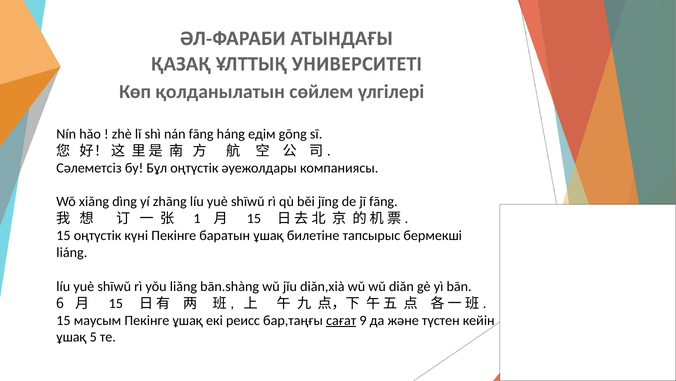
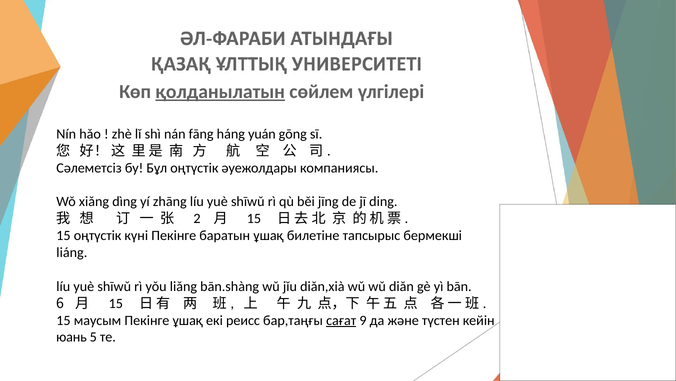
қолданылатын underline: none -> present
едім: едім -> yuán
jī fāng: fāng -> ding
1: 1 -> 2
ұшақ at (71, 337): ұшақ -> юань
